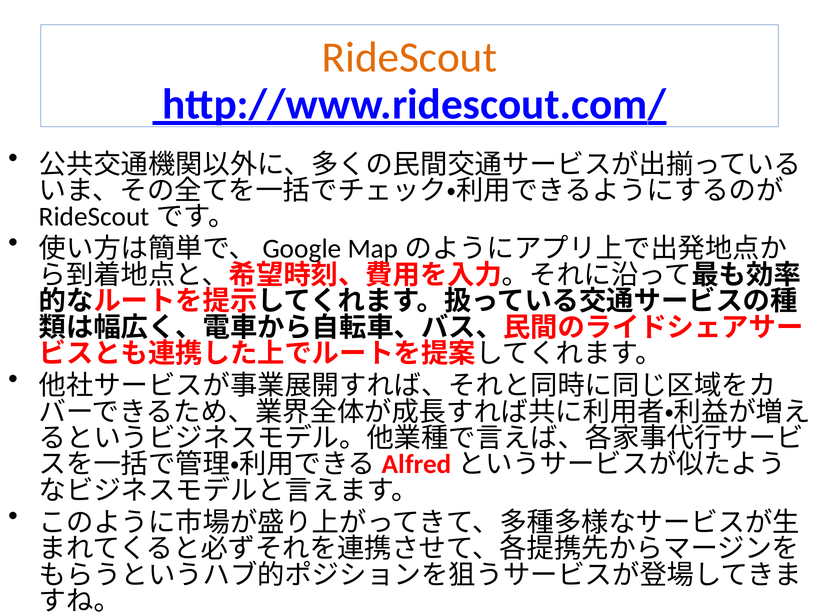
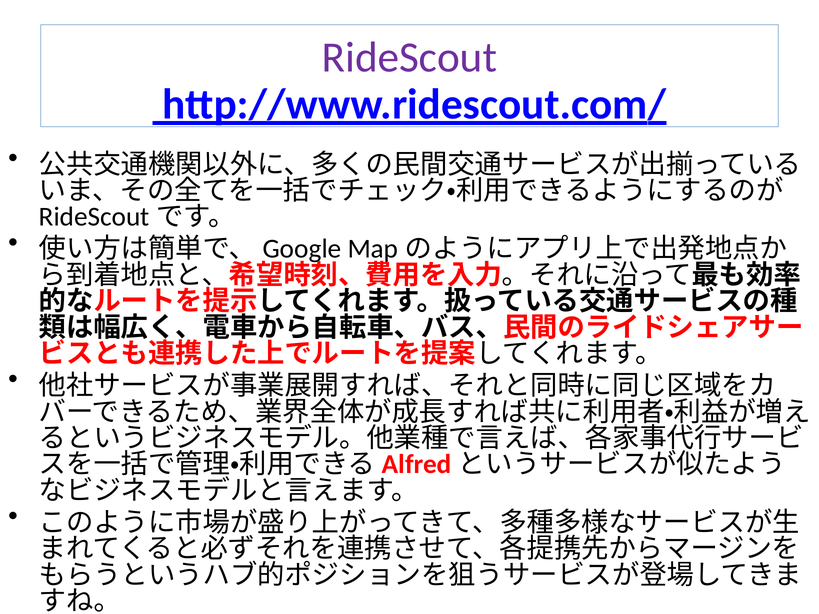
RideScout colour: orange -> purple
